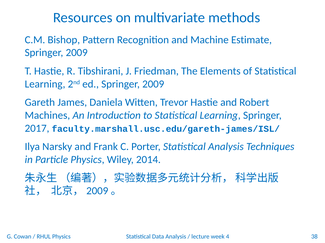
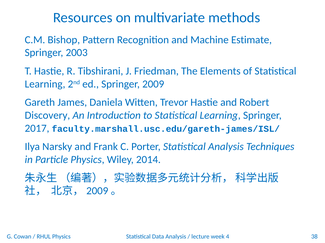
2009 at (77, 53): 2009 -> 2003
Machines: Machines -> Discovery
